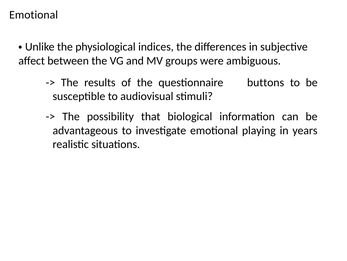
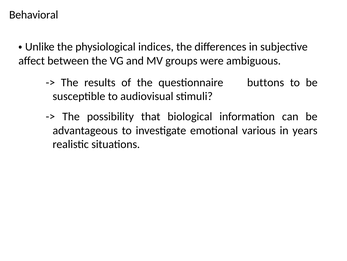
Emotional at (34, 15): Emotional -> Behavioral
playing: playing -> various
